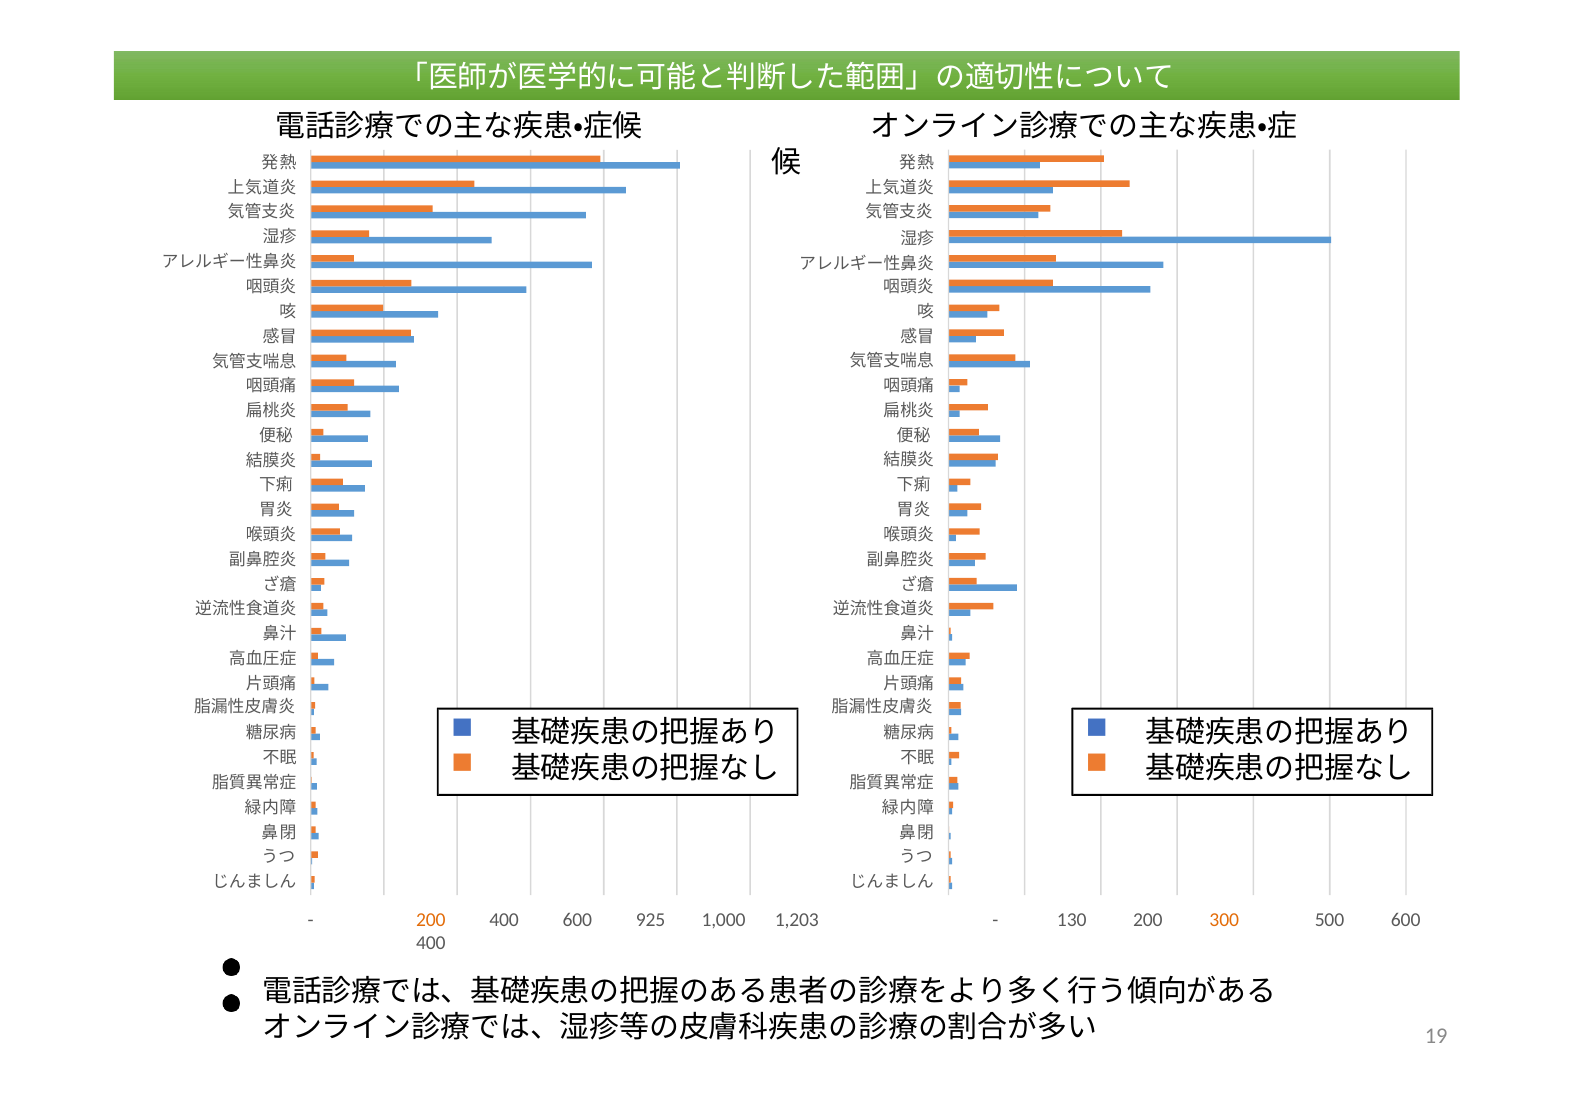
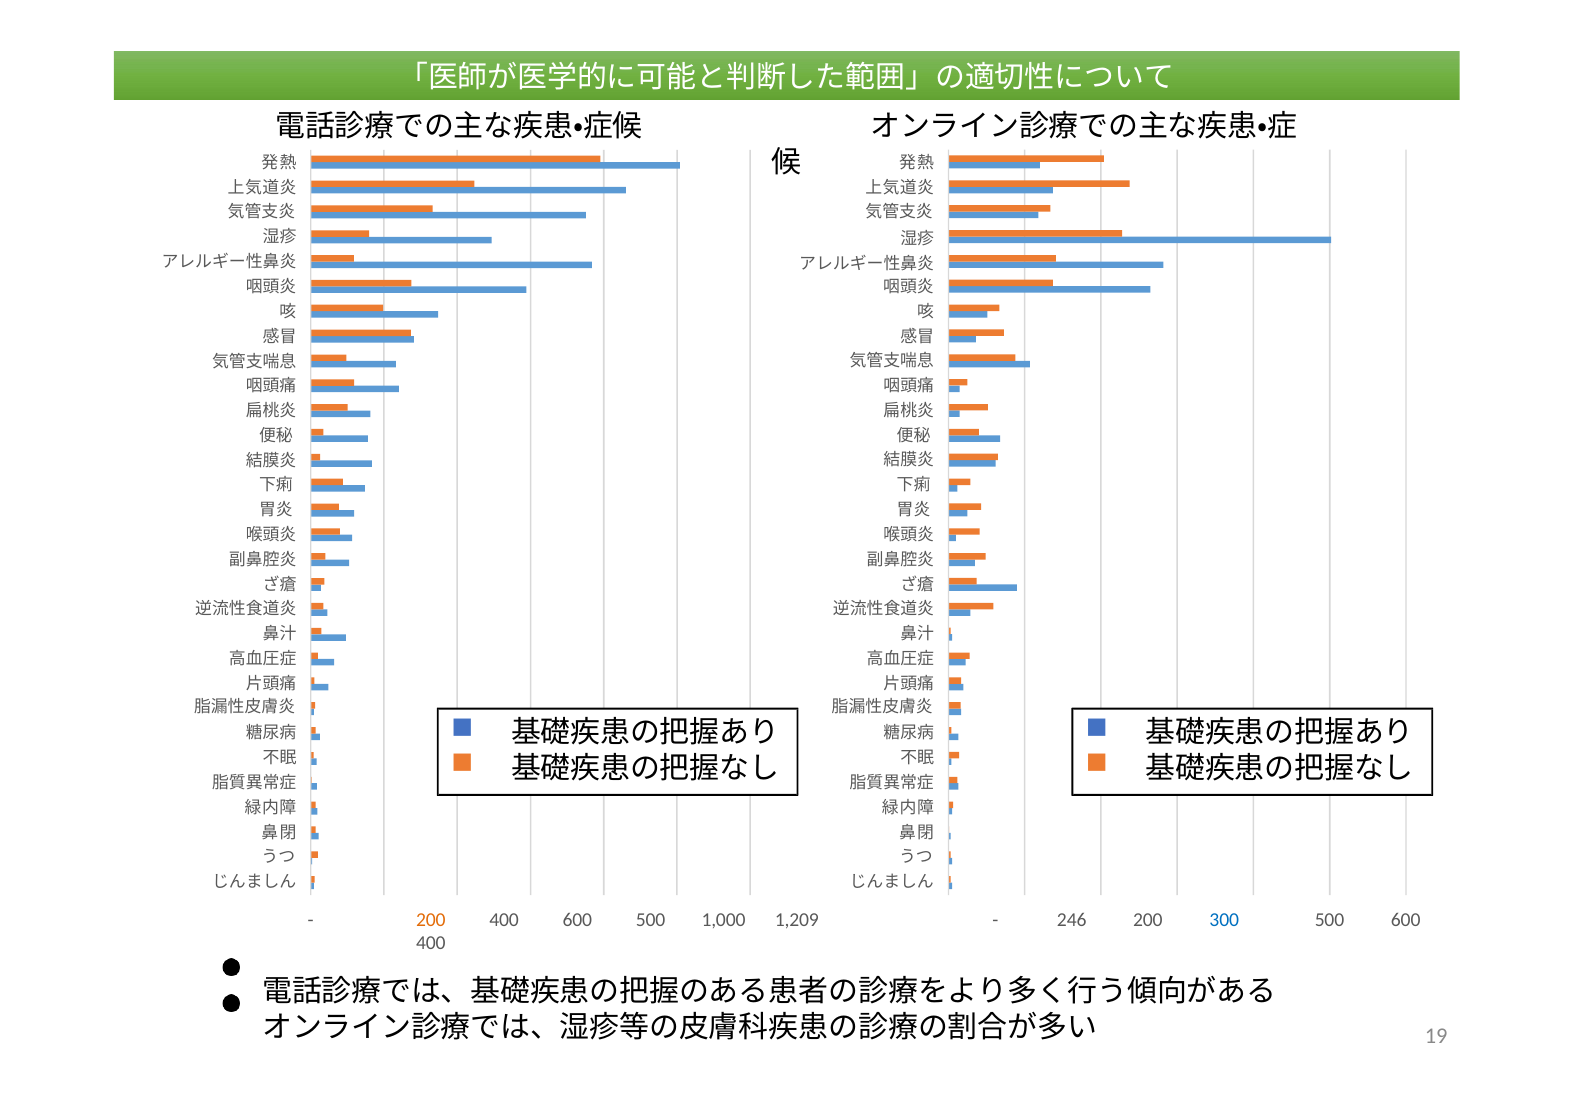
600 925: 925 -> 500
1,203: 1,203 -> 1,209
130: 130 -> 246
300 colour: orange -> blue
